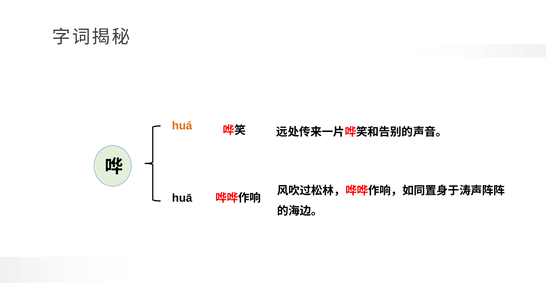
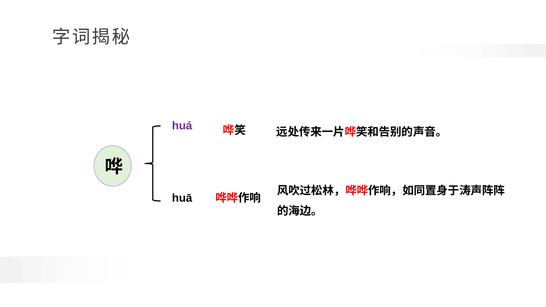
huá colour: orange -> purple
